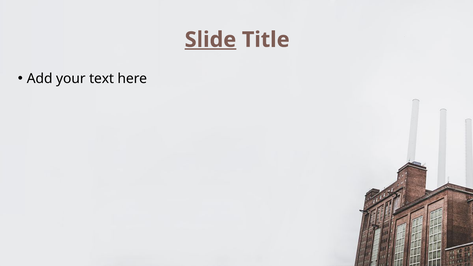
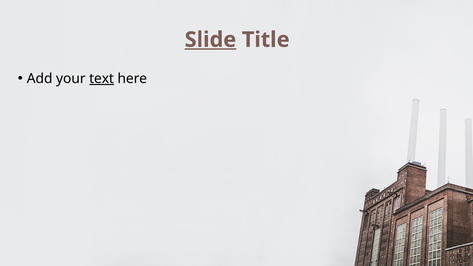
text underline: none -> present
